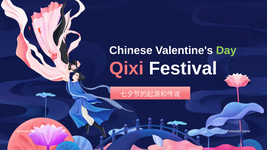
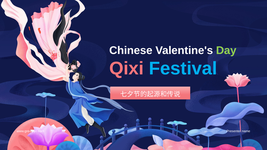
Festival colour: white -> light blue
